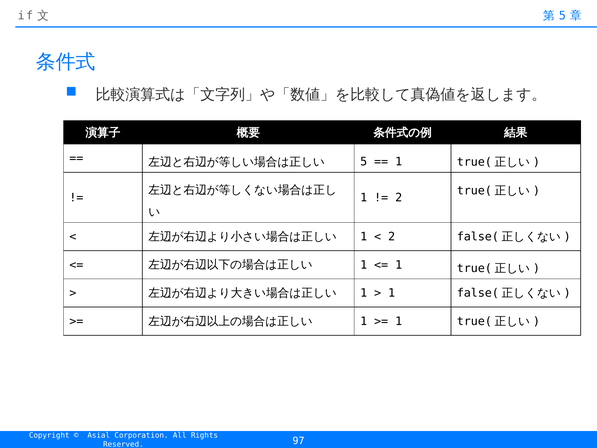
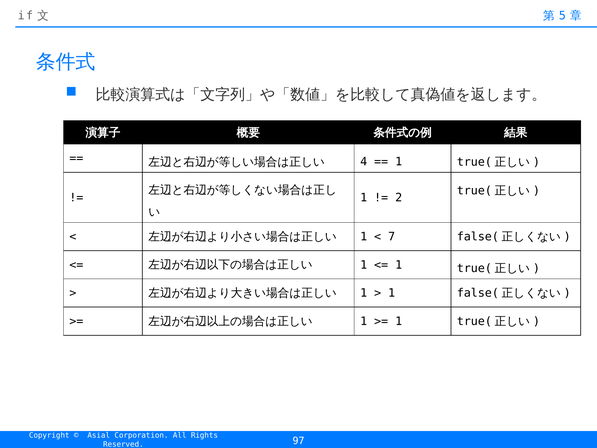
5 at (364, 162): 5 -> 4
2 at (392, 237): 2 -> 7
